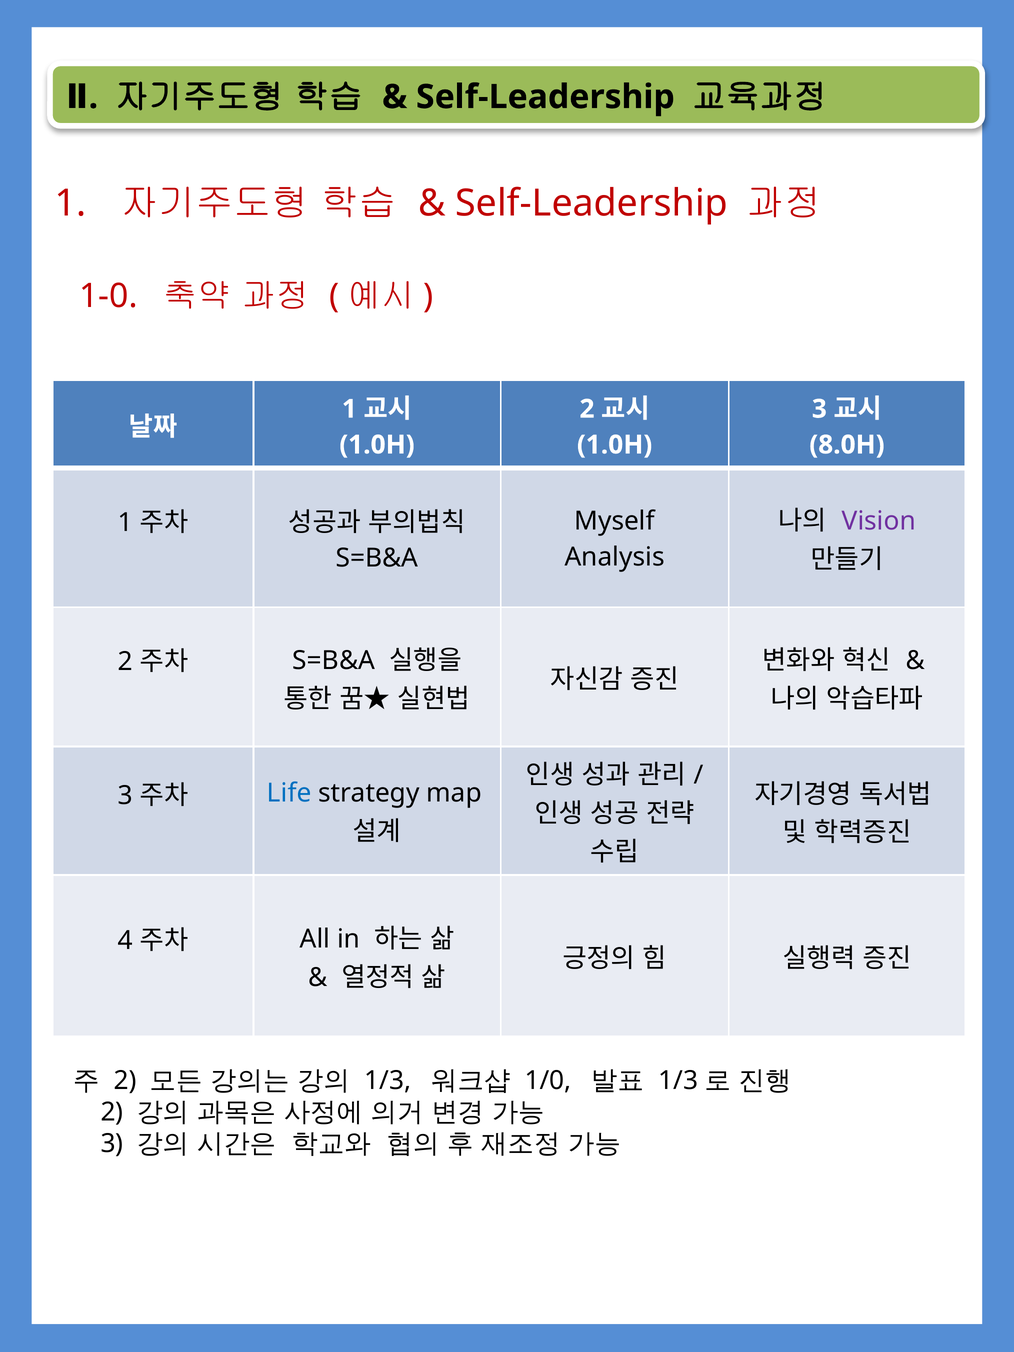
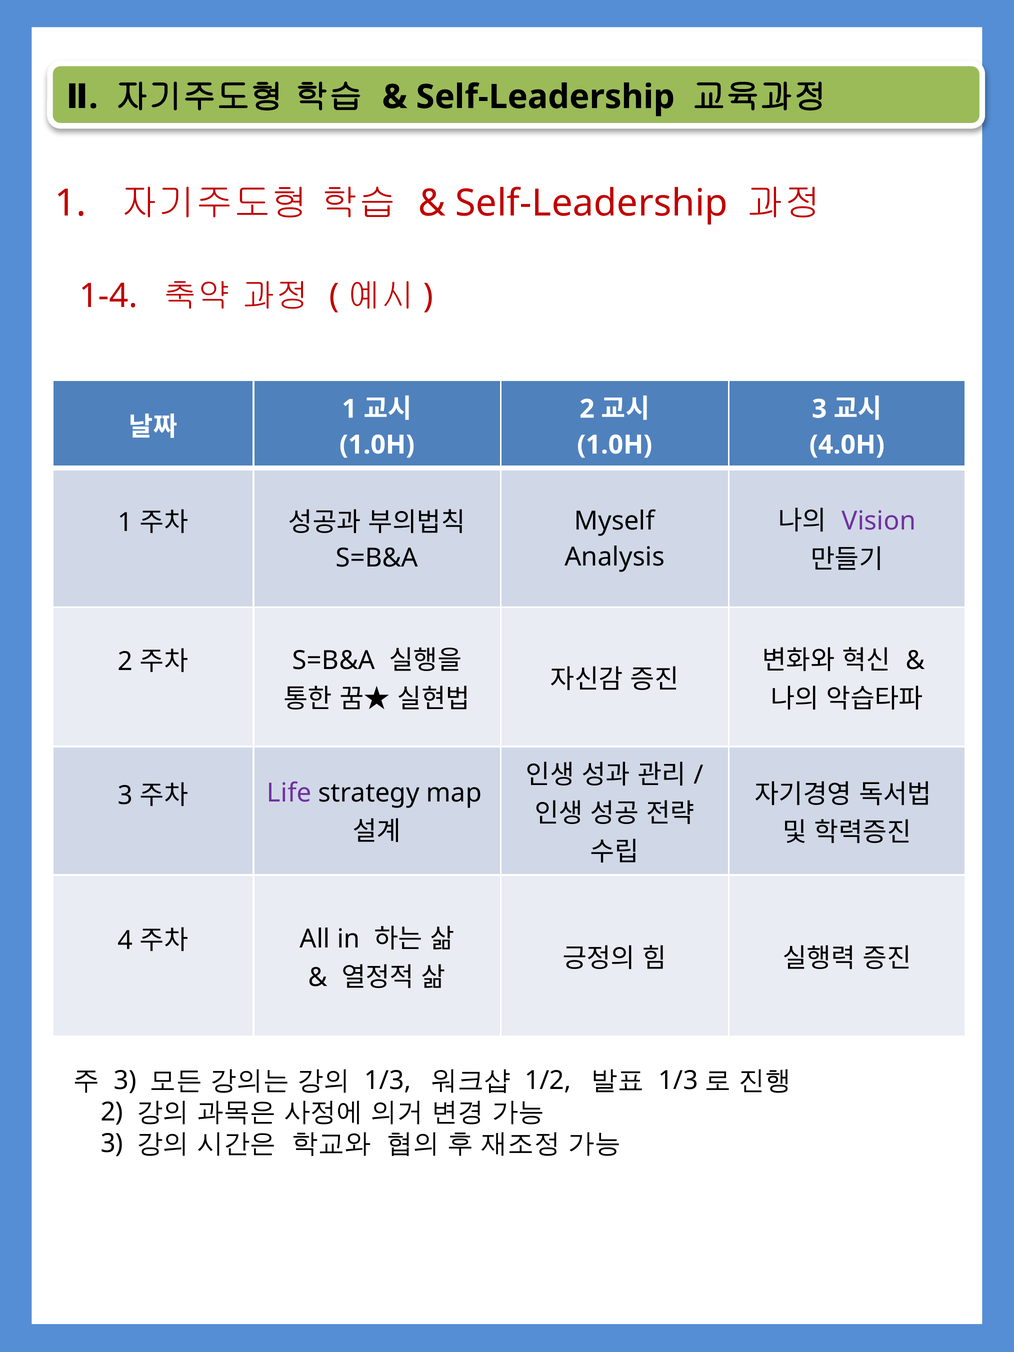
1-0: 1-0 -> 1-4
8.0H: 8.0H -> 4.0H
Life colour: blue -> purple
2 at (125, 1081): 2 -> 3
1/0: 1/0 -> 1/2
